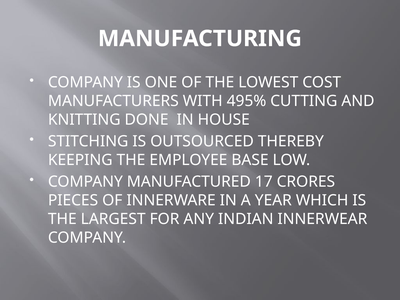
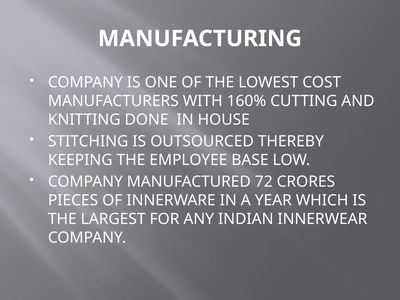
495%: 495% -> 160%
17: 17 -> 72
